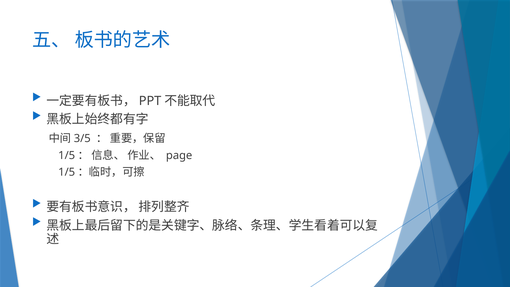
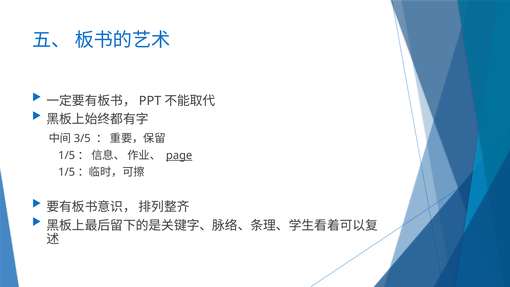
page underline: none -> present
